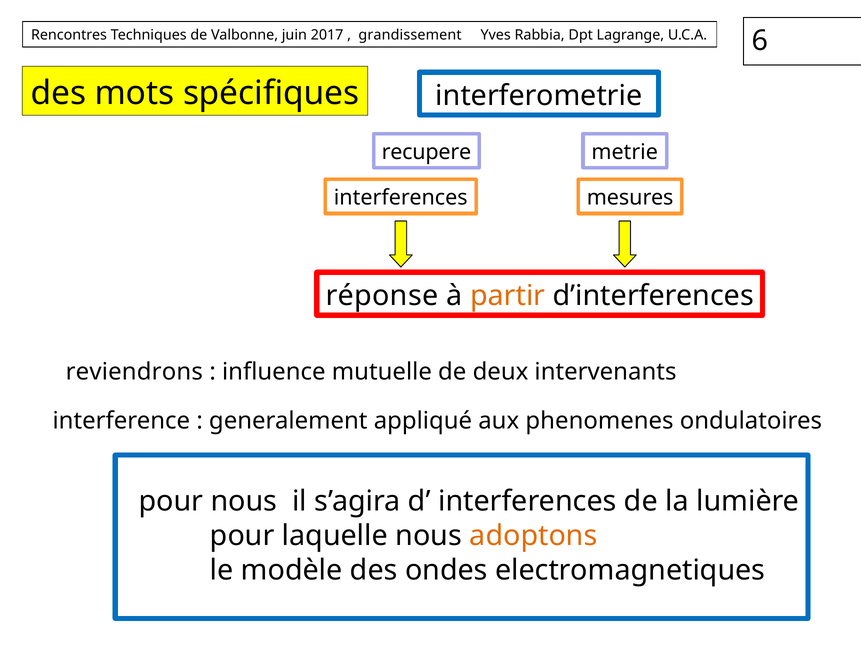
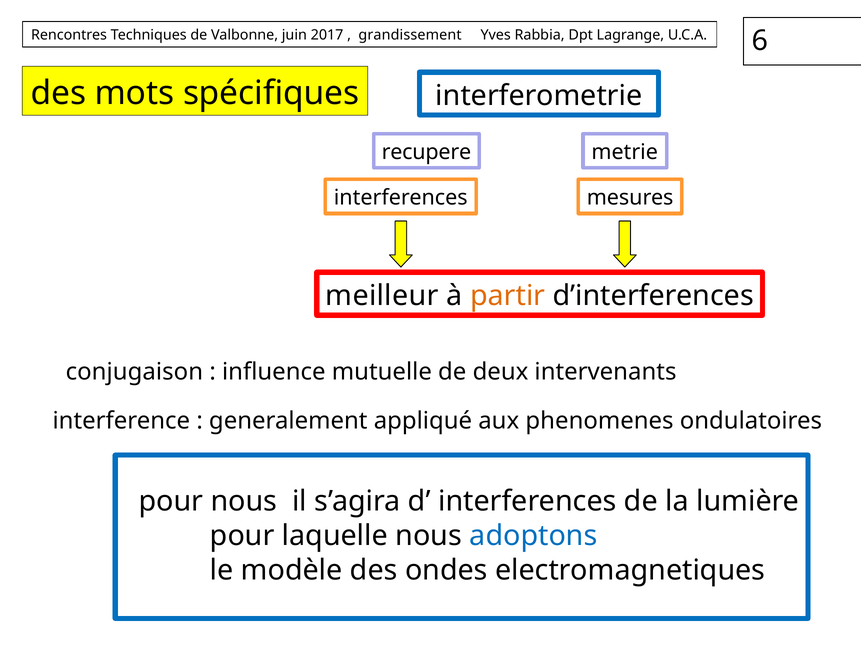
réponse: réponse -> meilleur
reviendrons: reviendrons -> conjugaison
adoptons colour: orange -> blue
